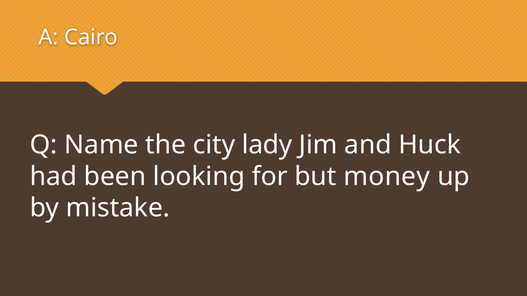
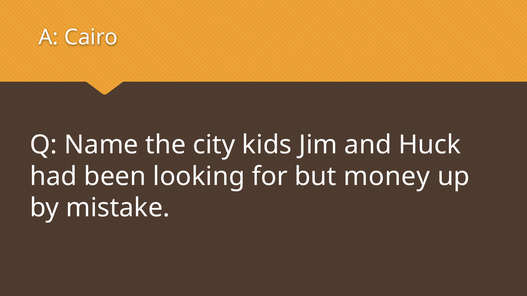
lady: lady -> kids
